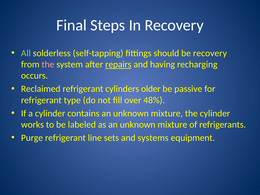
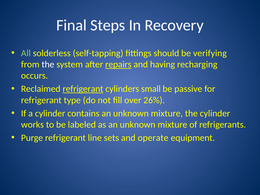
be recovery: recovery -> verifying
the at (48, 64) colour: pink -> white
refrigerant at (83, 89) underline: none -> present
older: older -> small
48%: 48% -> 26%
systems: systems -> operate
